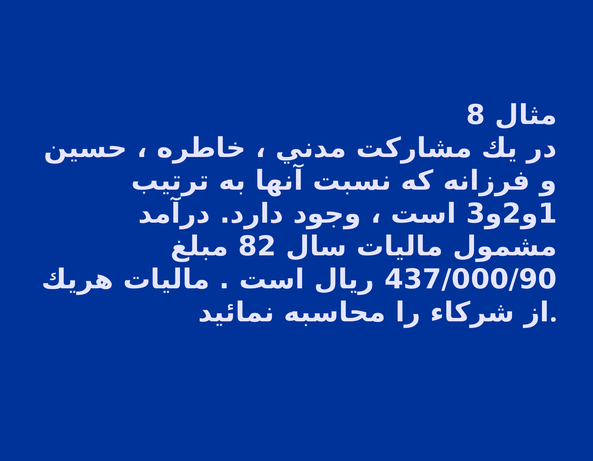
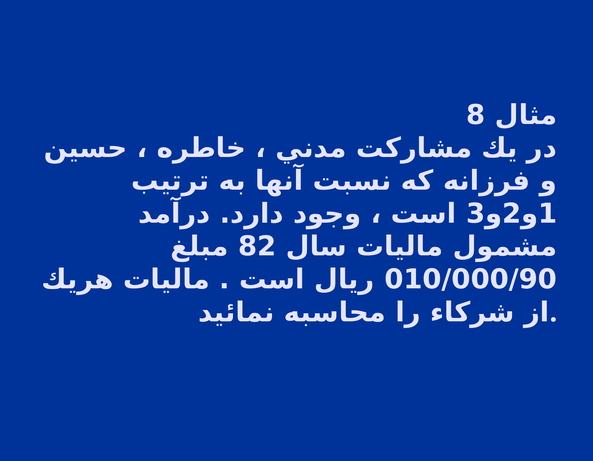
437/000/90: 437/000/90 -> 010/000/90
